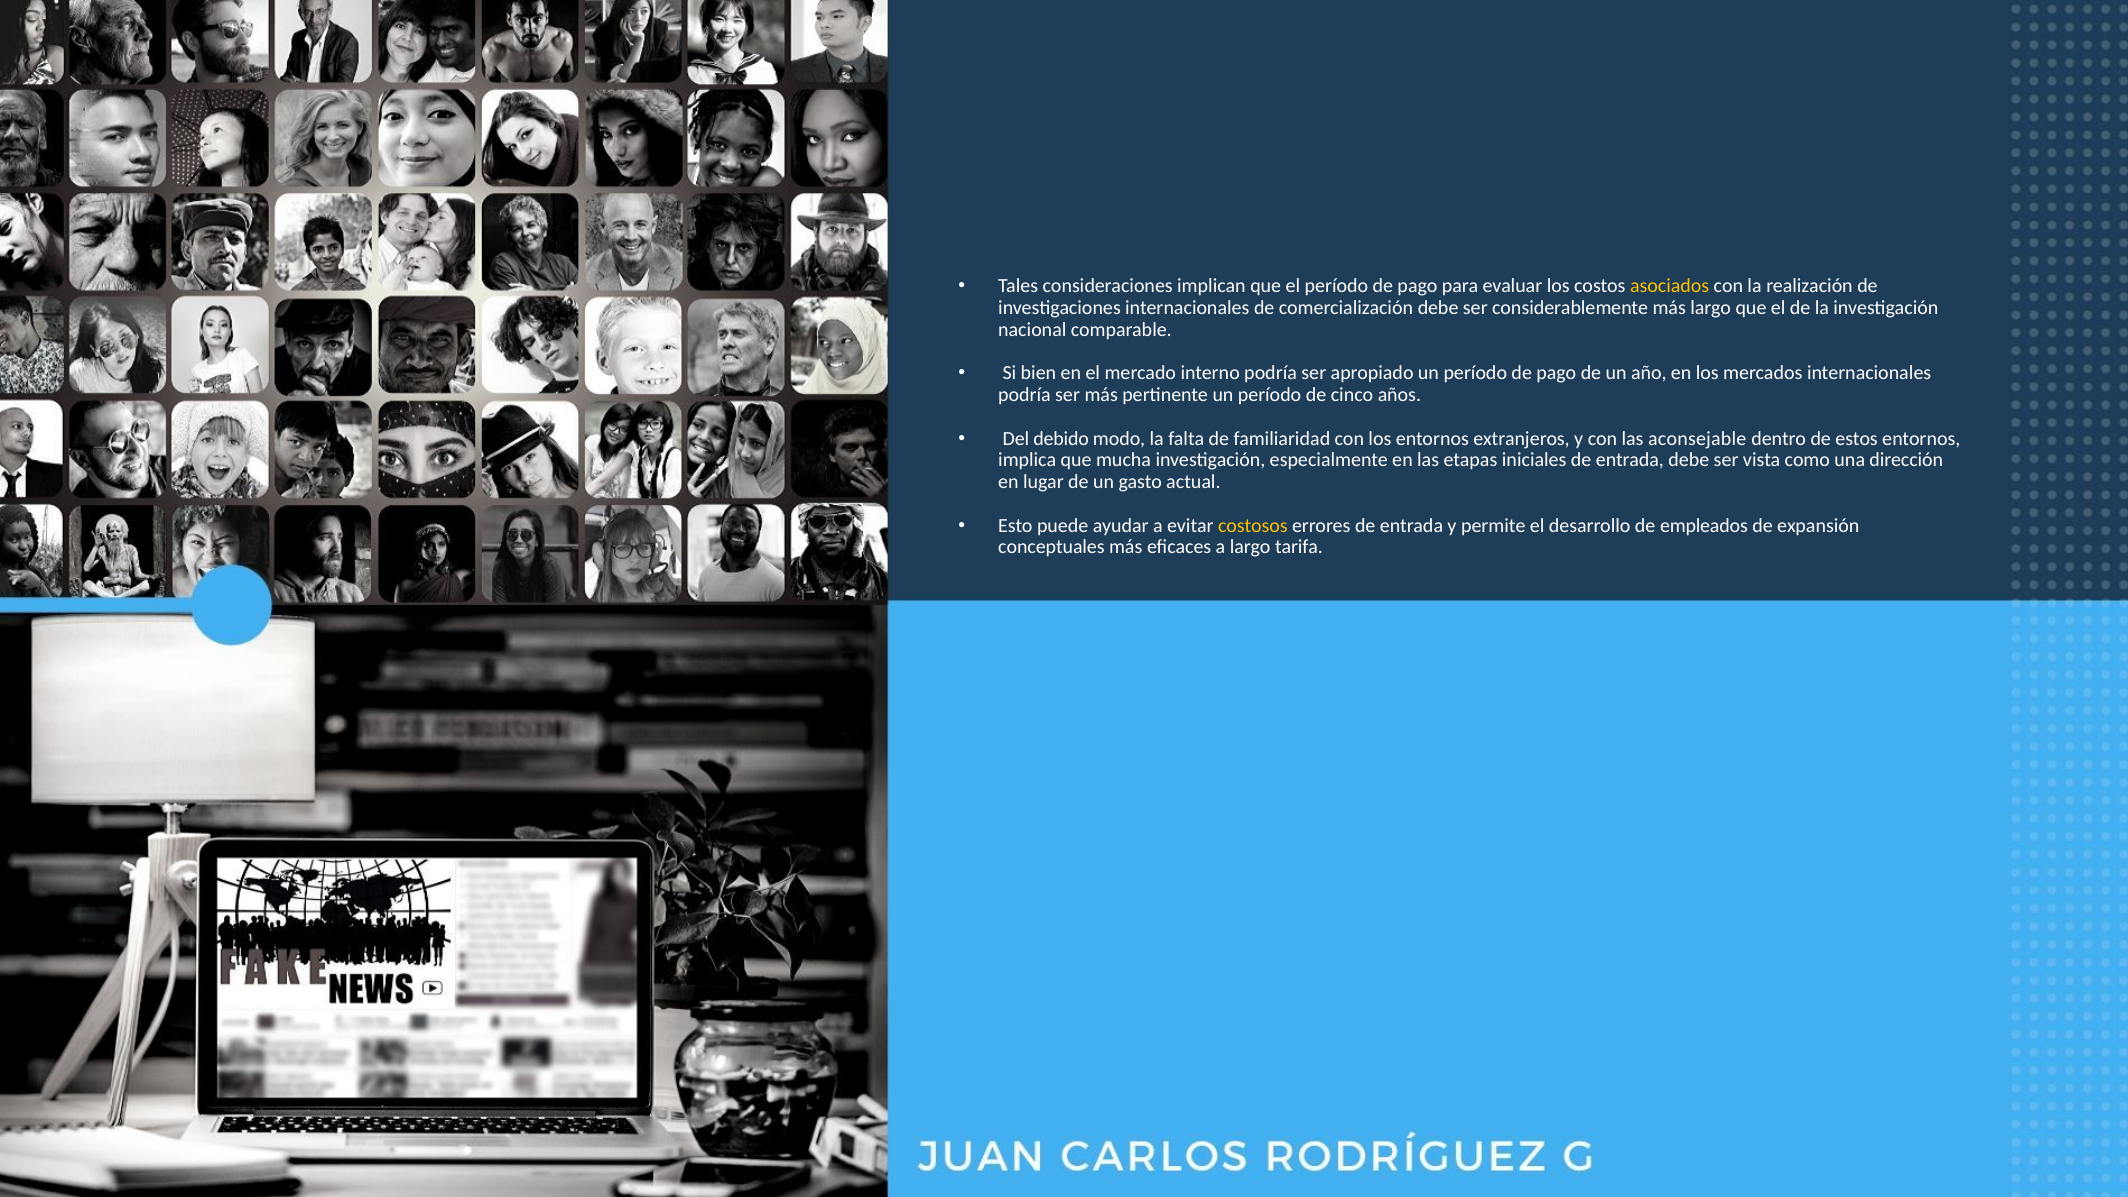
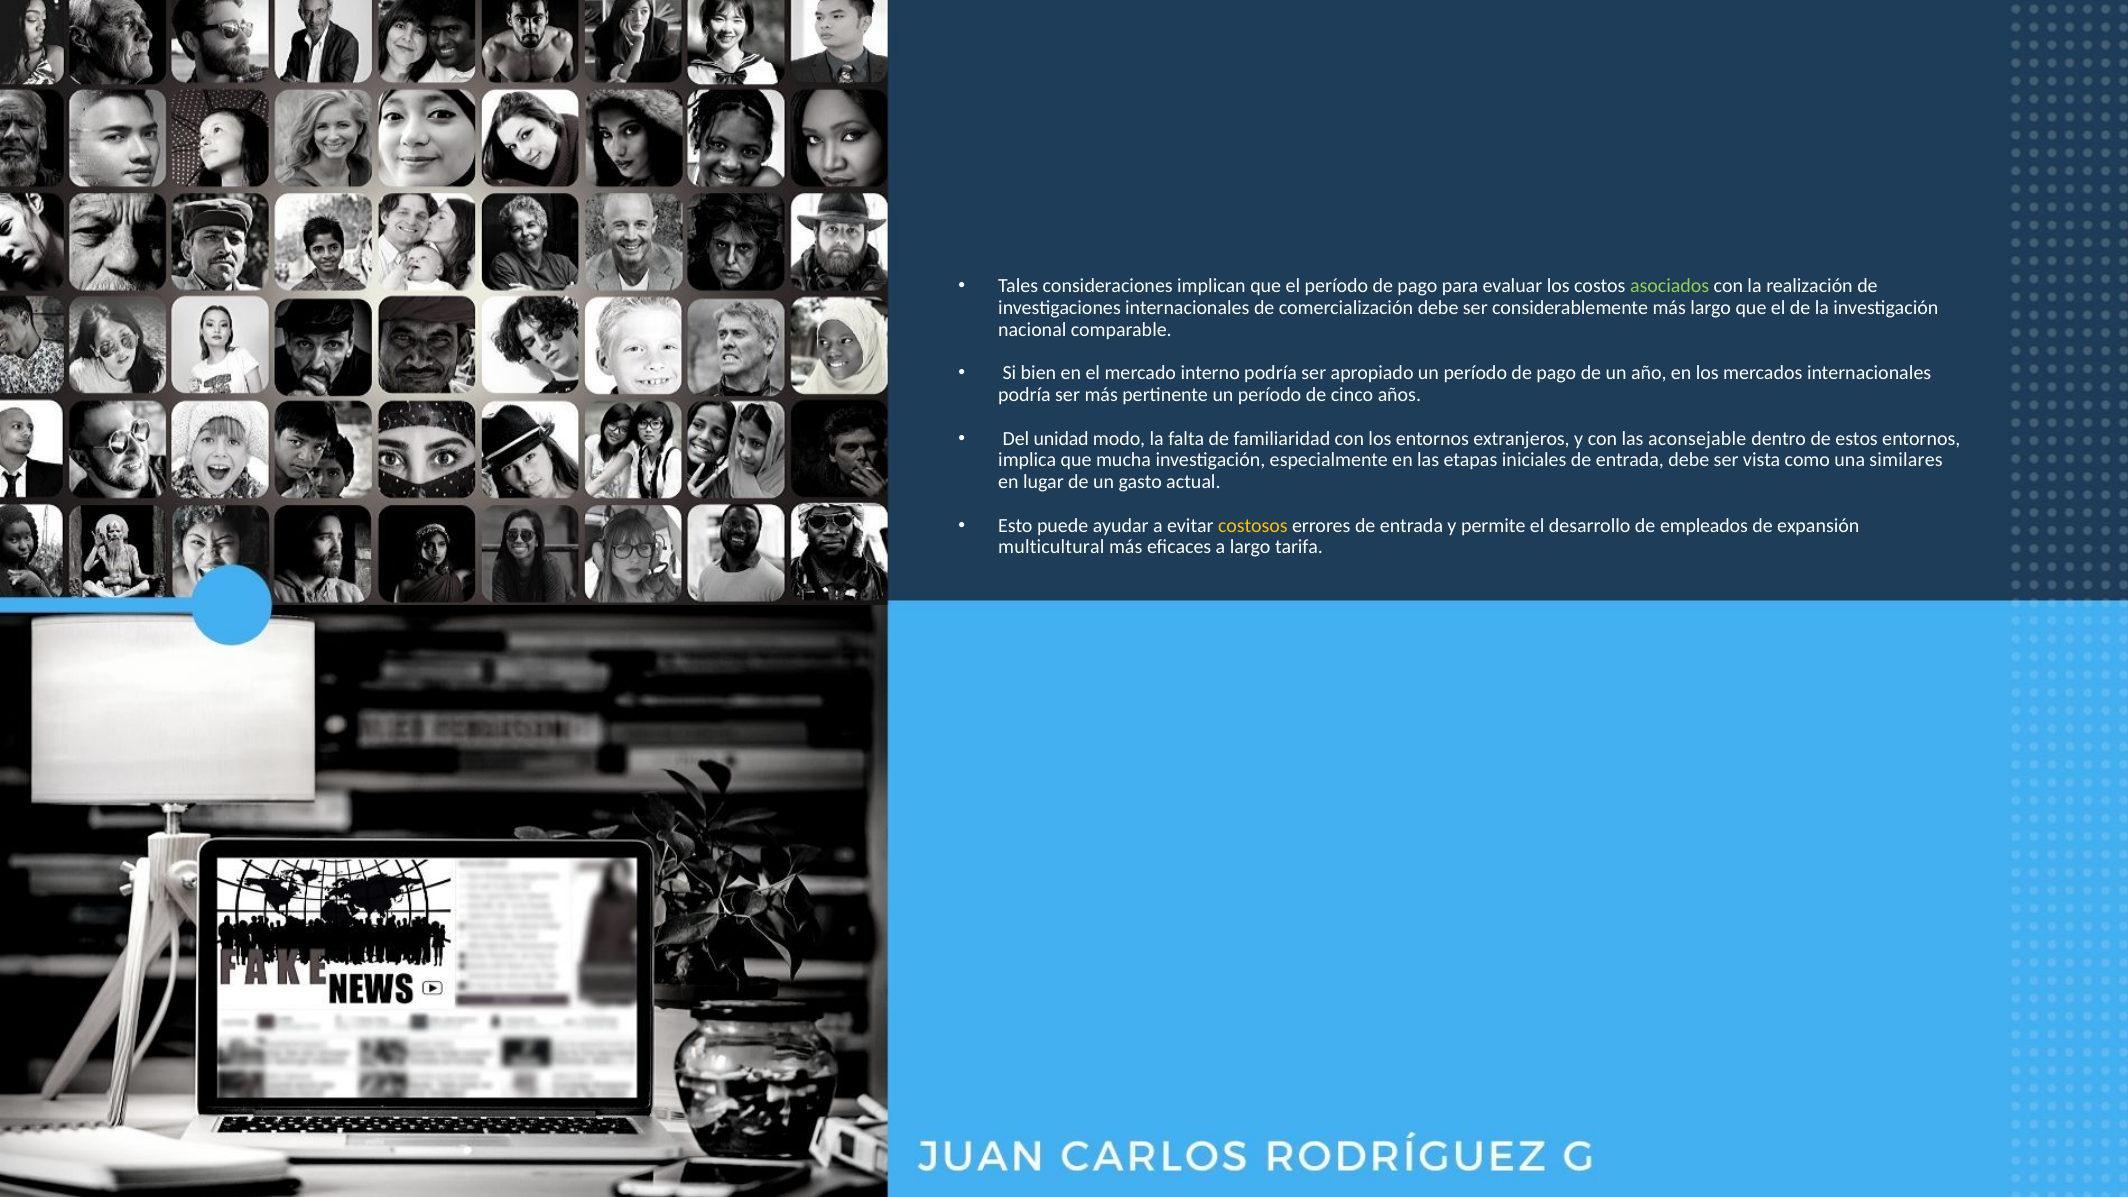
asociados colour: yellow -> light green
debido: debido -> unidad
dirección: dirección -> similares
conceptuales: conceptuales -> multicultural
